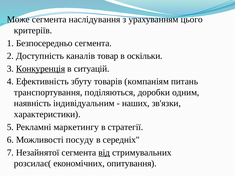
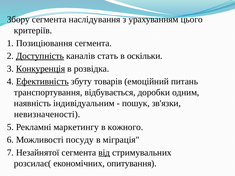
Може: Може -> Збору
Безпосередньо: Безпосередньо -> Позиціювання
Доступність underline: none -> present
товар: товар -> стать
ситуацій: ситуацій -> розвідка
Ефективність underline: none -> present
компаніям: компаніям -> емоційний
поділяються: поділяються -> відбувається
наших: наших -> пошук
характеристики: характеристики -> невизначеності
стратегії: стратегії -> кожного
середніх: середніх -> міграція
